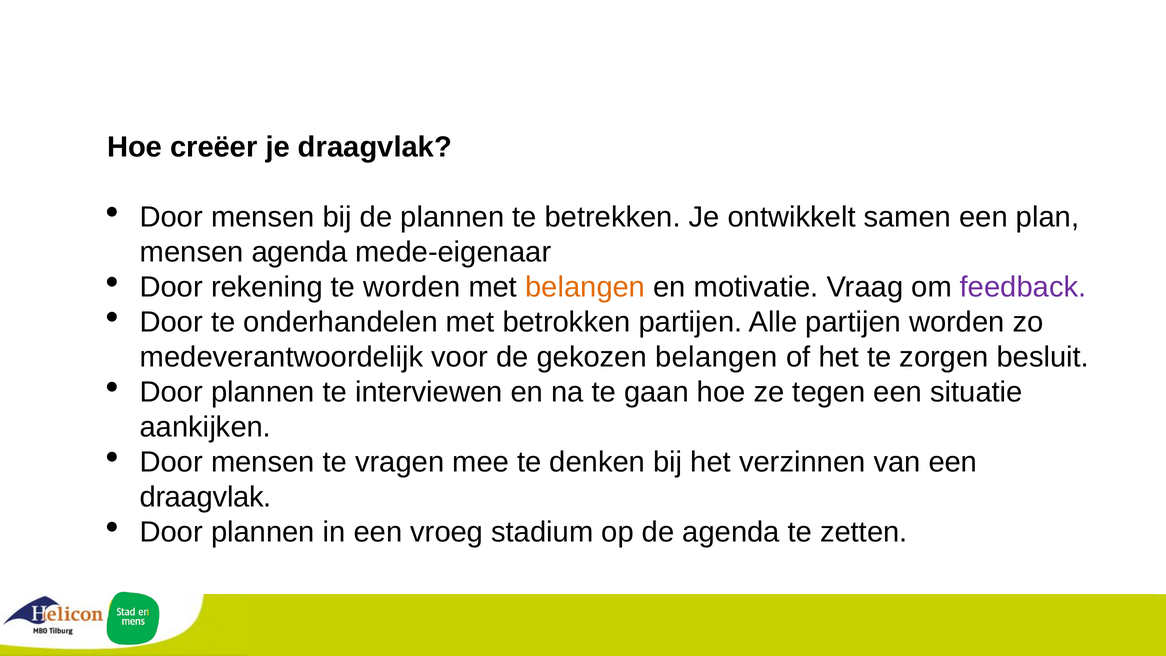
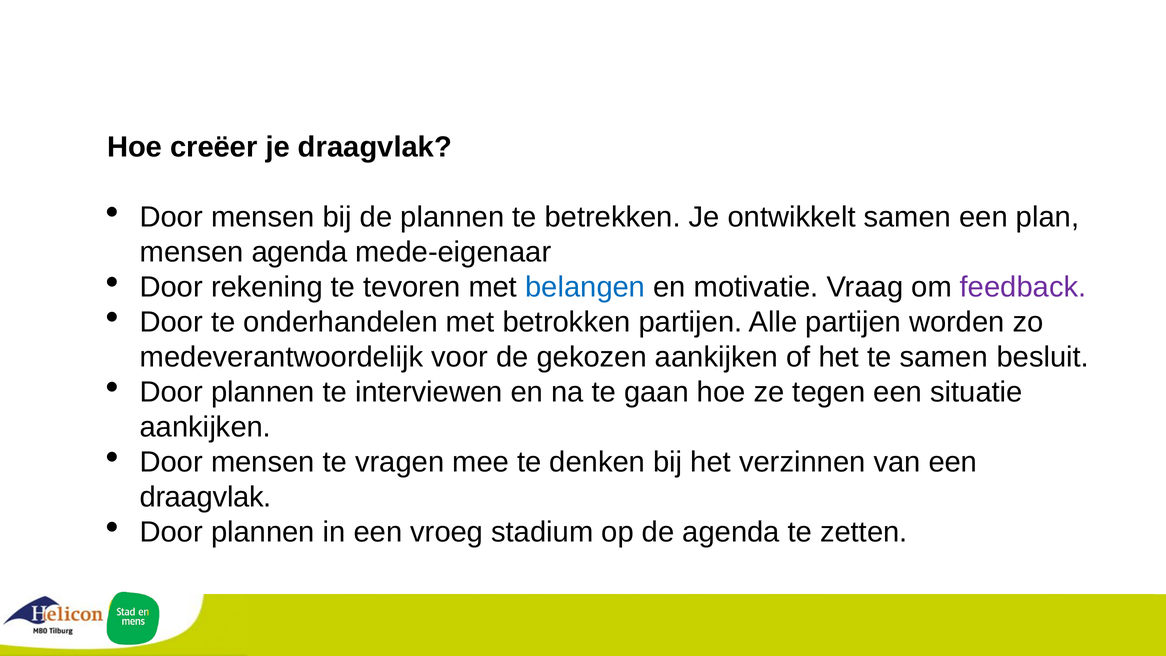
te worden: worden -> tevoren
belangen at (585, 287) colour: orange -> blue
gekozen belangen: belangen -> aankijken
te zorgen: zorgen -> samen
